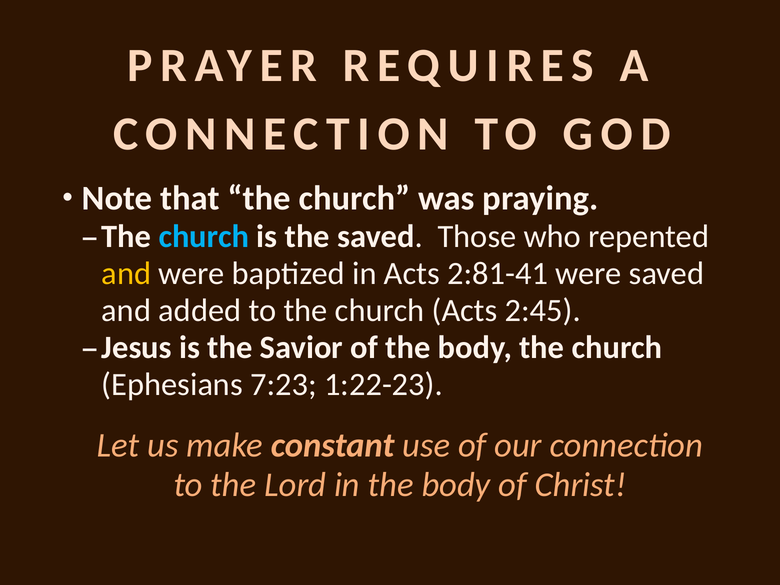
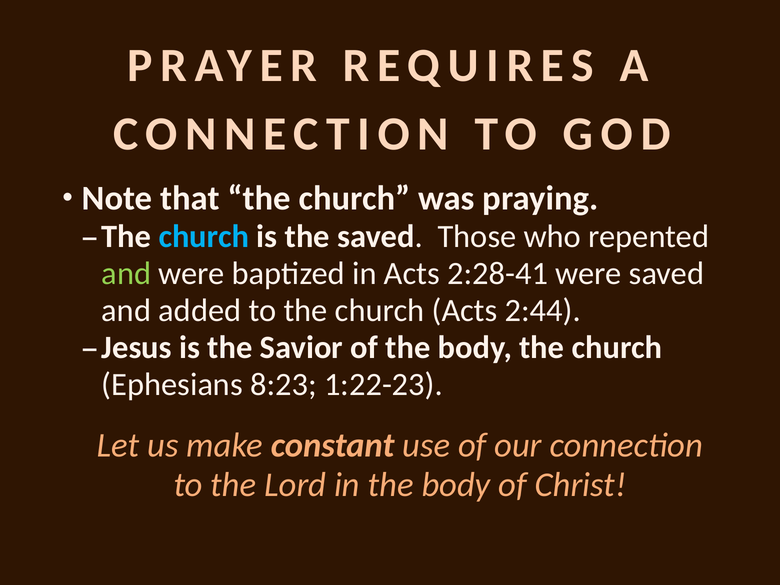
and at (126, 273) colour: yellow -> light green
2:81-41: 2:81-41 -> 2:28-41
2:45: 2:45 -> 2:44
7:23: 7:23 -> 8:23
